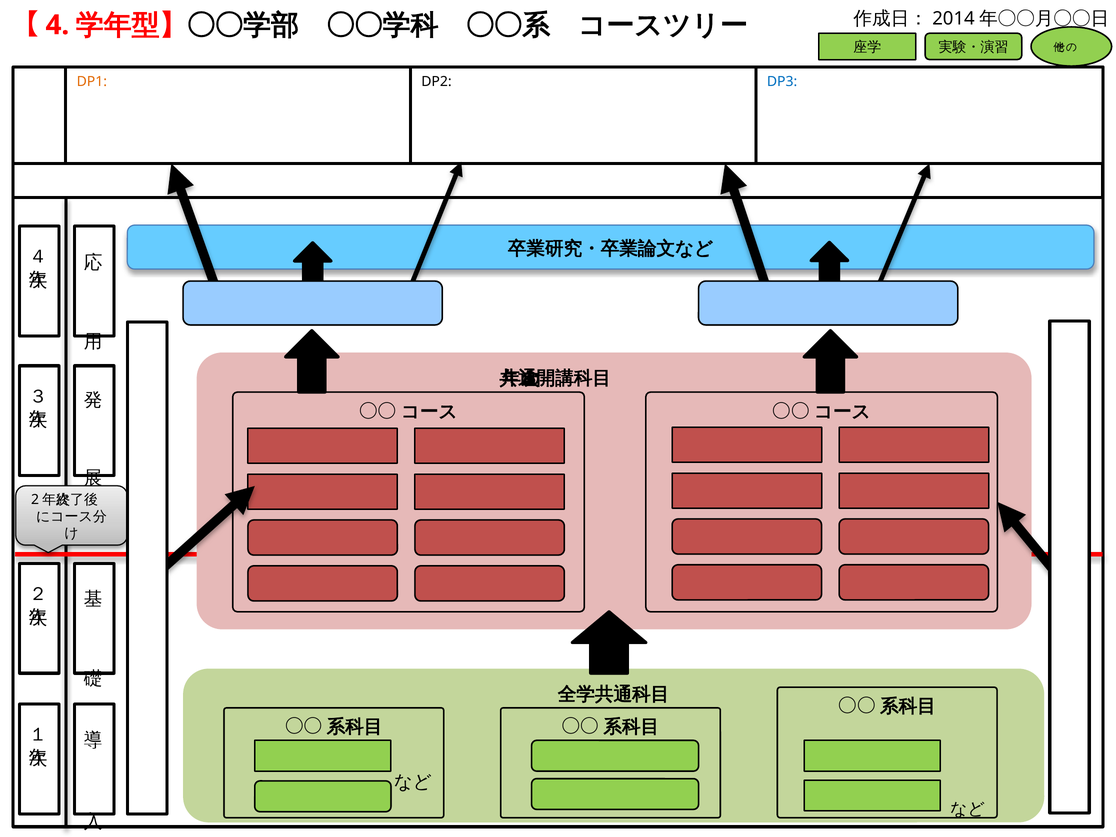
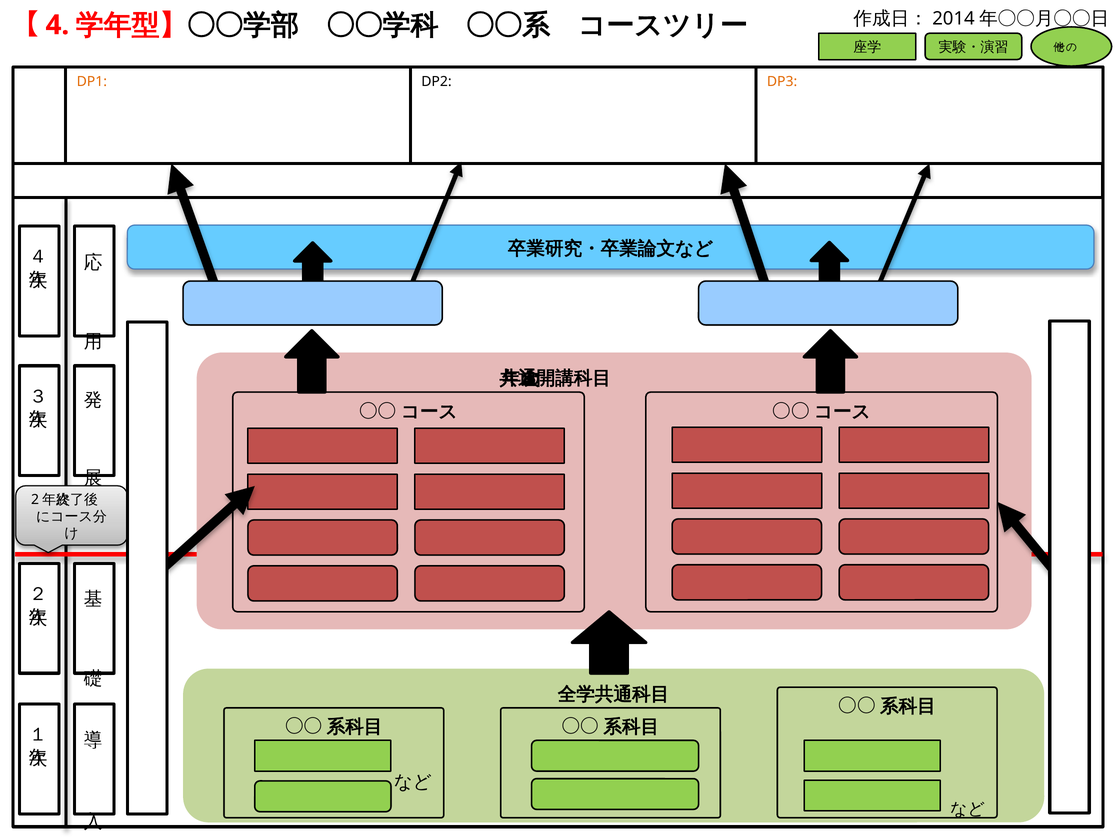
DP3 colour: blue -> orange
